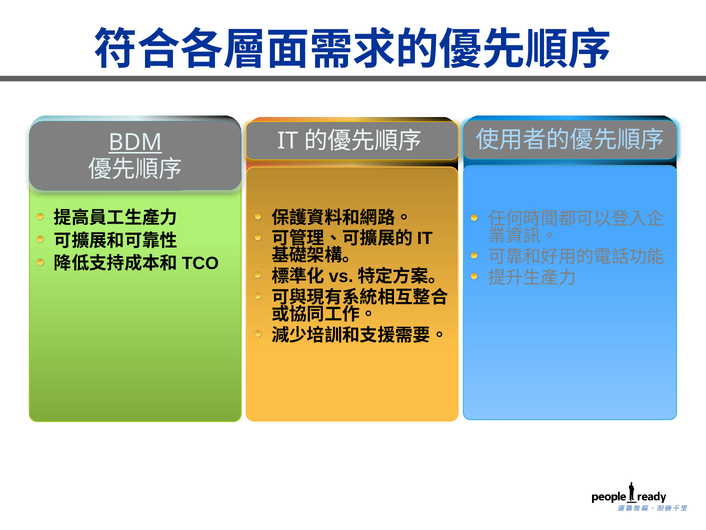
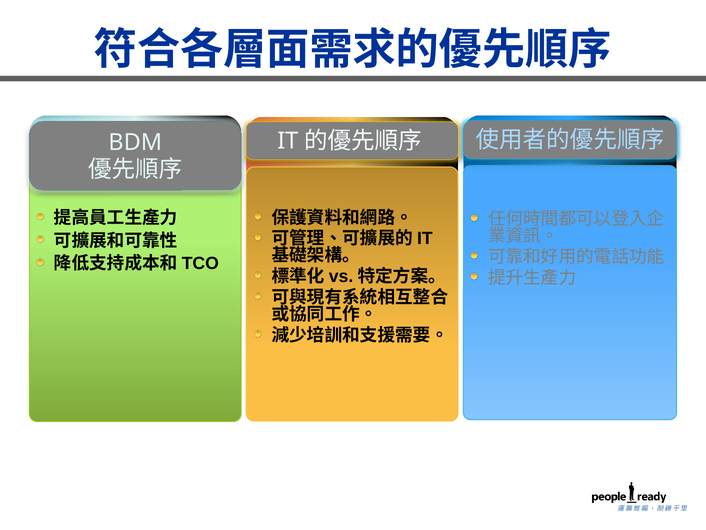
BDM underline: present -> none
